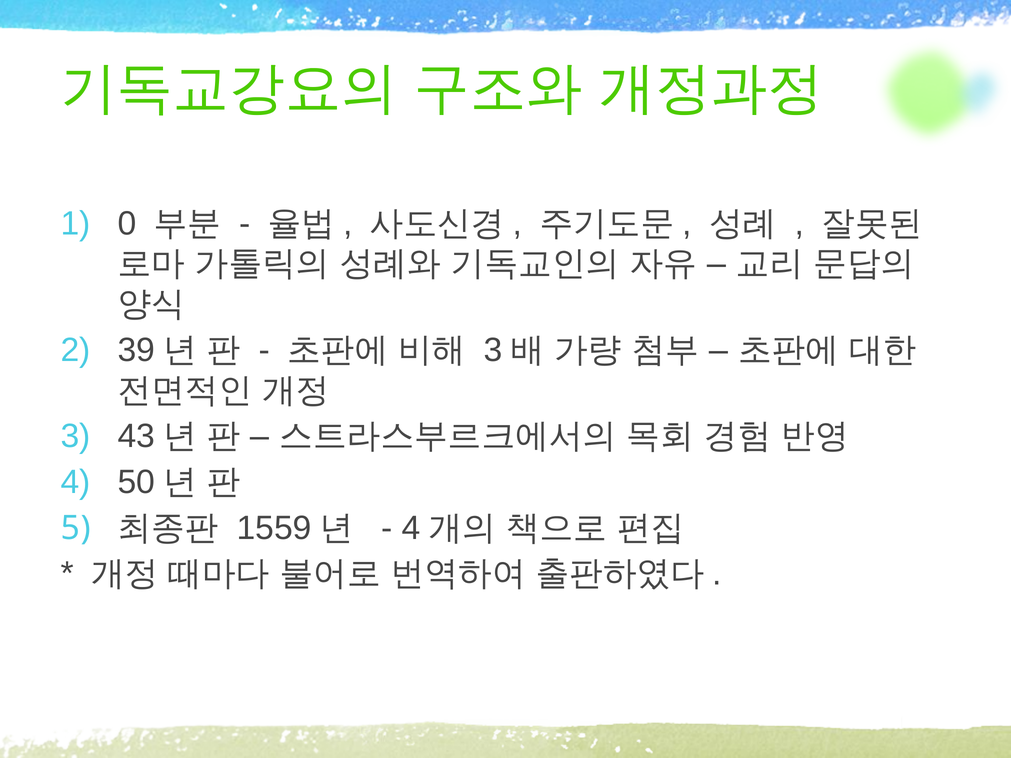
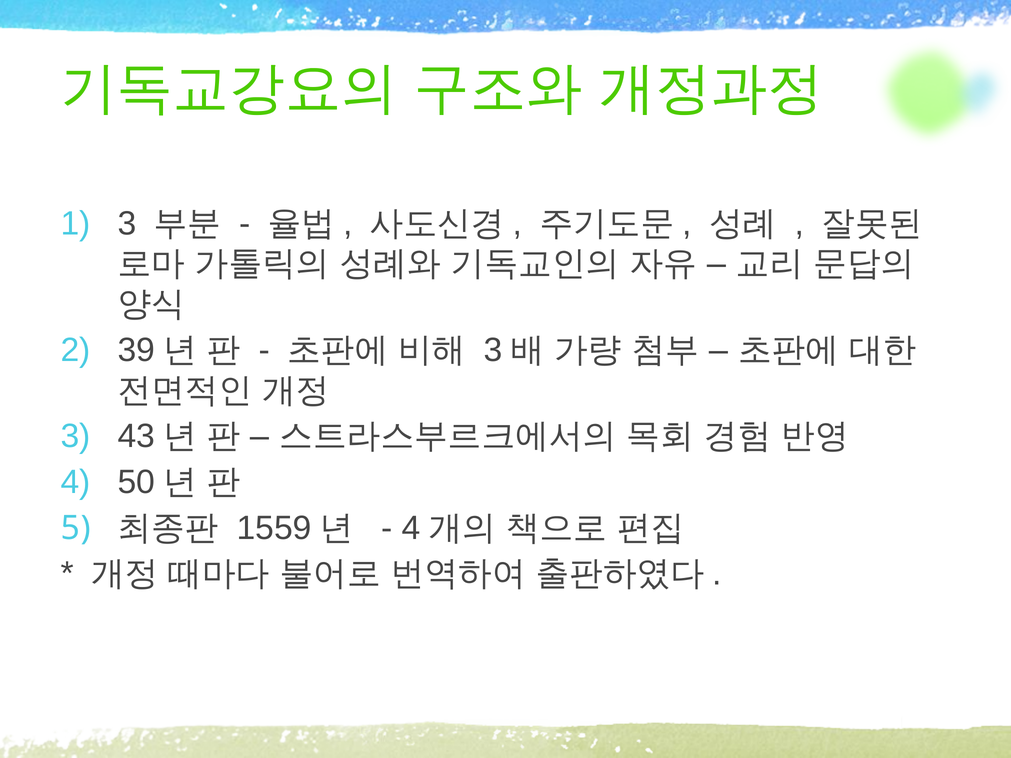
0 at (127, 224): 0 -> 3
